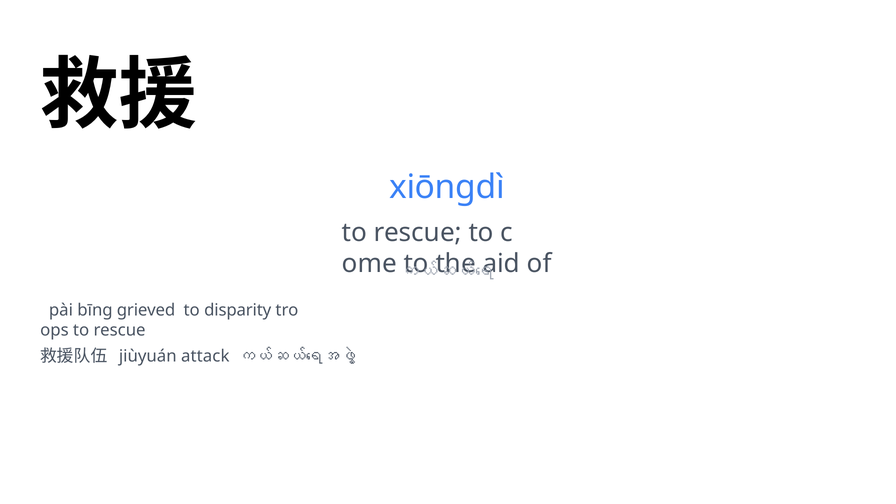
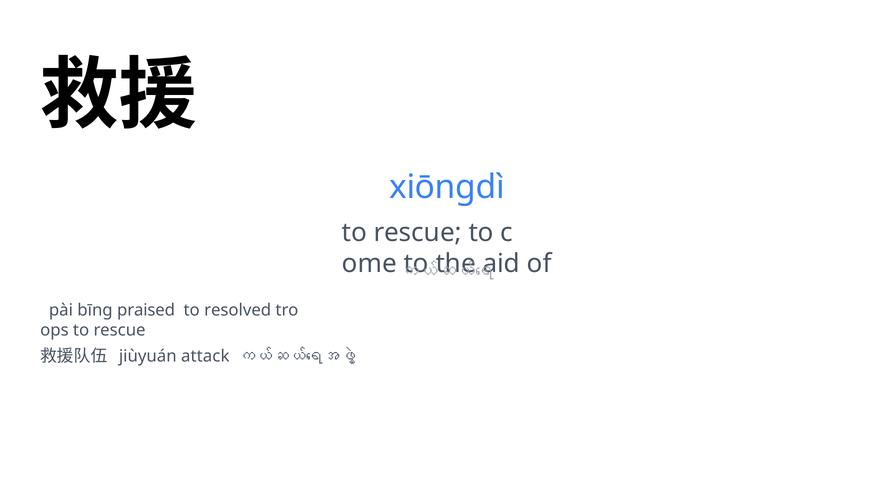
grieved: grieved -> praised
disparity: disparity -> resolved
